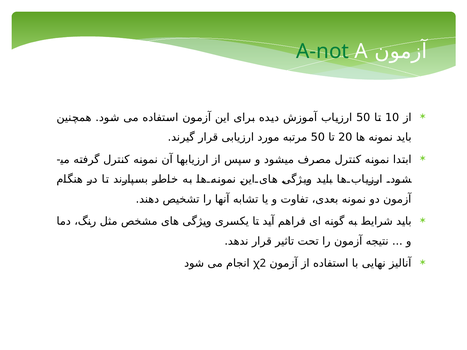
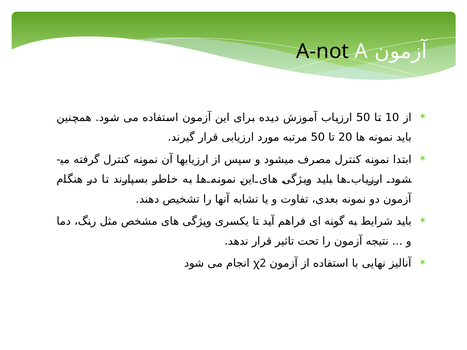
A-not colour: green -> black
